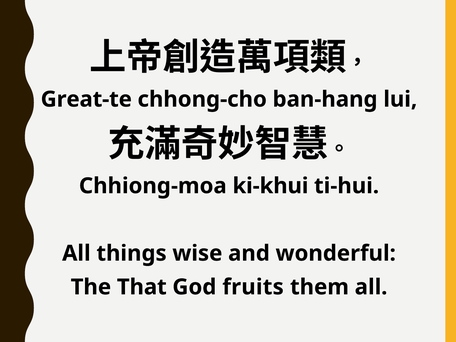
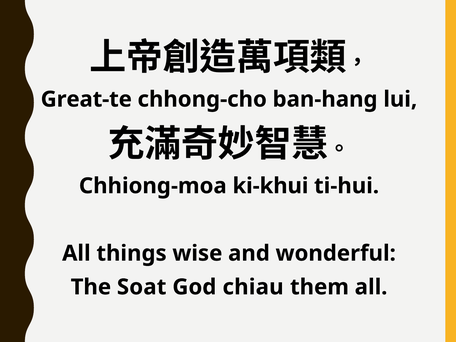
That: That -> Soat
fruits: fruits -> chiau
